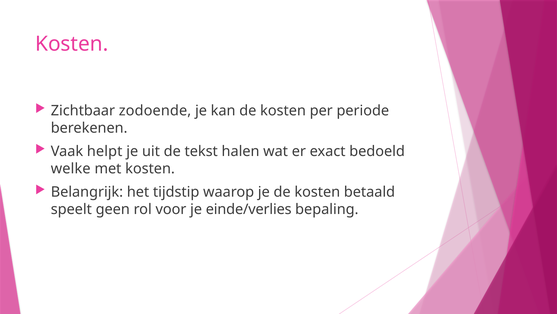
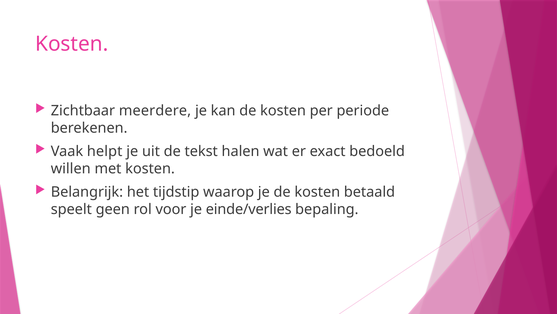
zodoende: zodoende -> meerdere
welke: welke -> willen
